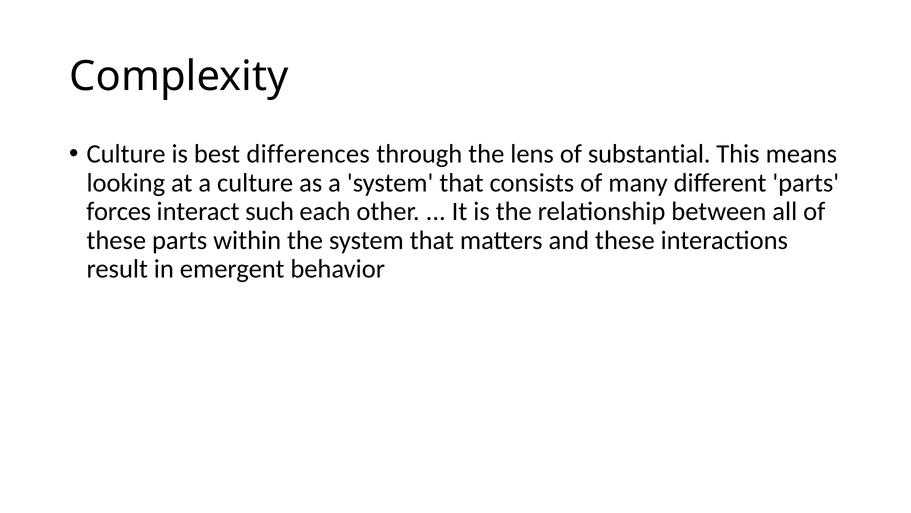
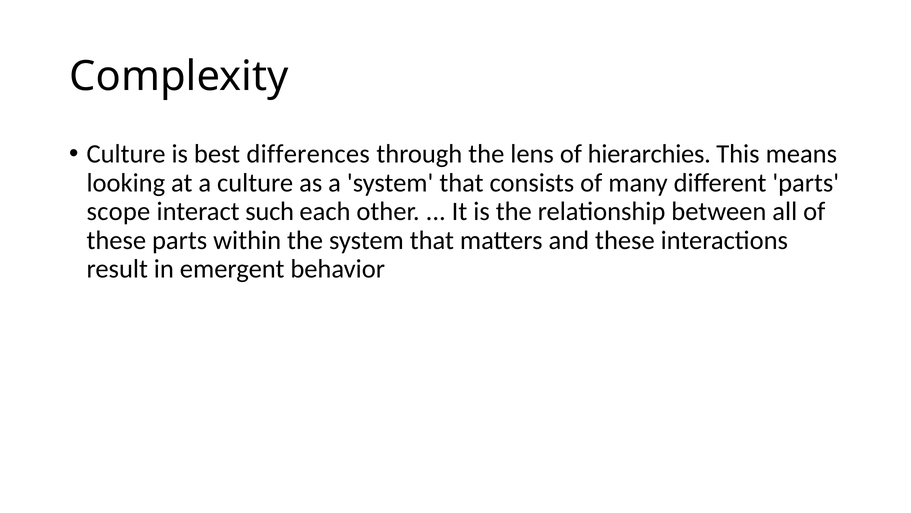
substantial: substantial -> hierarchies
forces: forces -> scope
